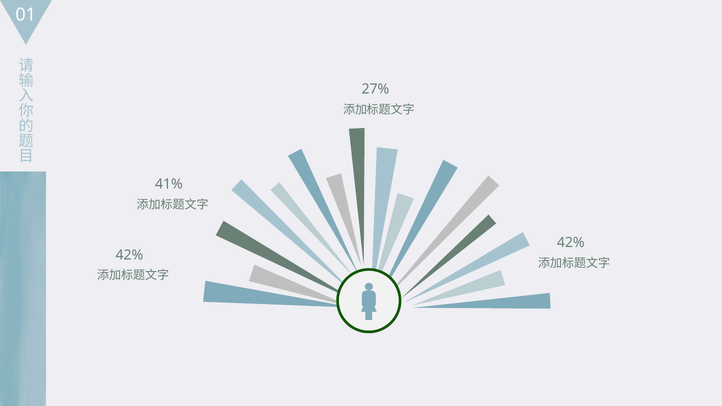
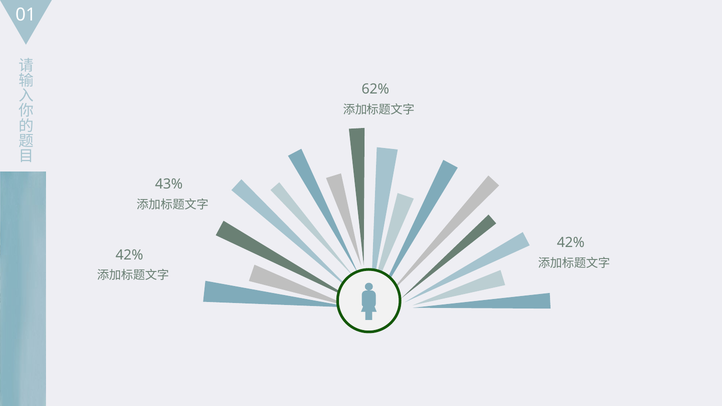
27%: 27% -> 62%
41%: 41% -> 43%
